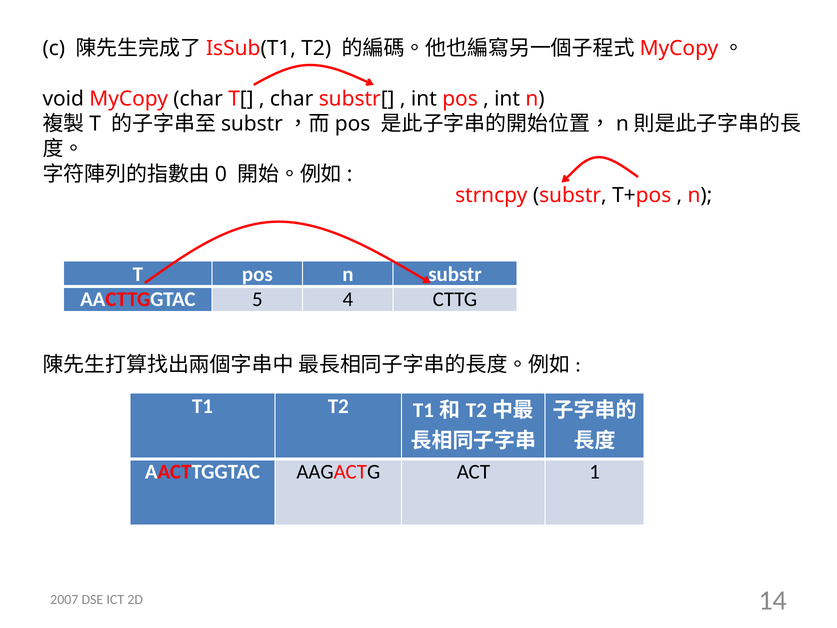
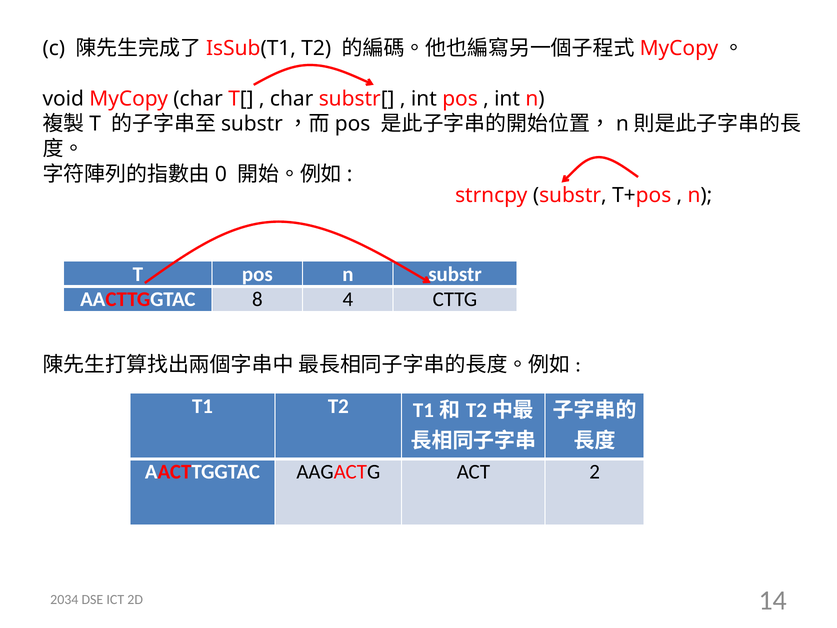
5: 5 -> 8
1: 1 -> 2
2007: 2007 -> 2034
